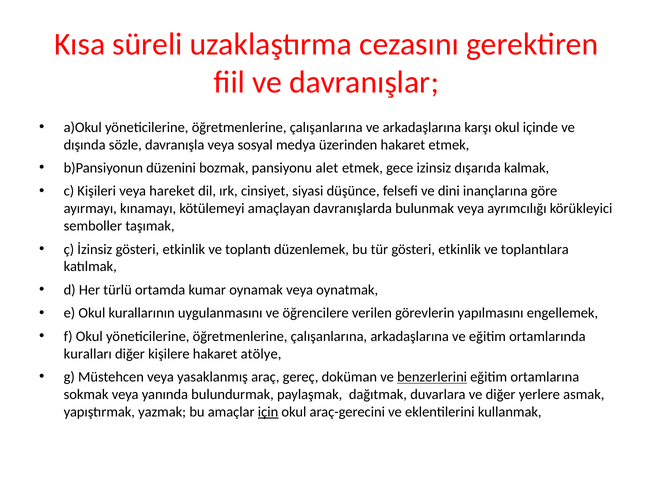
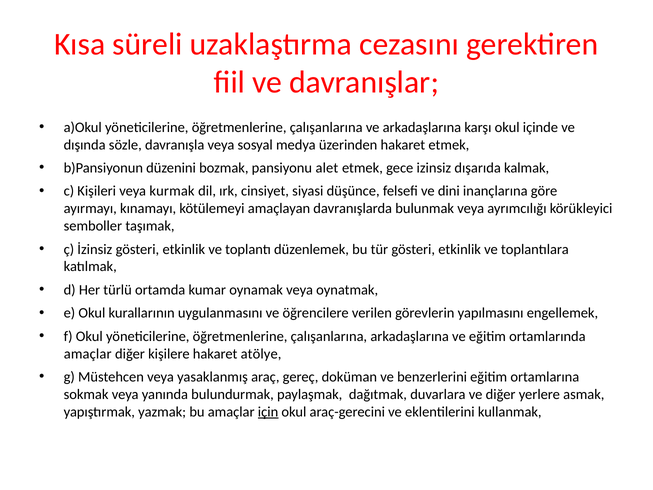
hareket: hareket -> kurmak
kuralları at (88, 354): kuralları -> amaçlar
benzerlerini underline: present -> none
